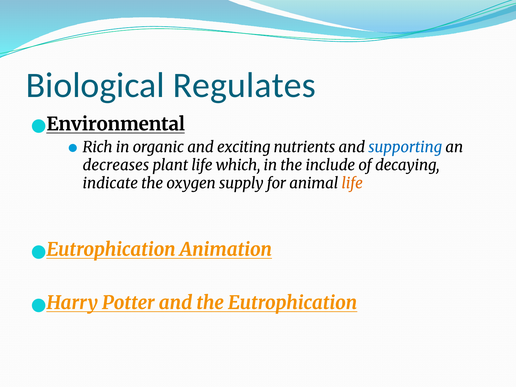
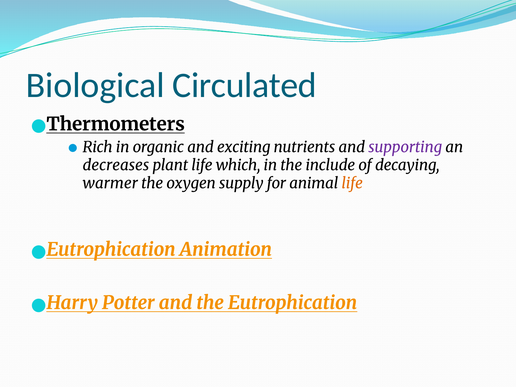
Regulates: Regulates -> Circulated
Environmental: Environmental -> Thermometers
supporting colour: blue -> purple
indicate: indicate -> warmer
